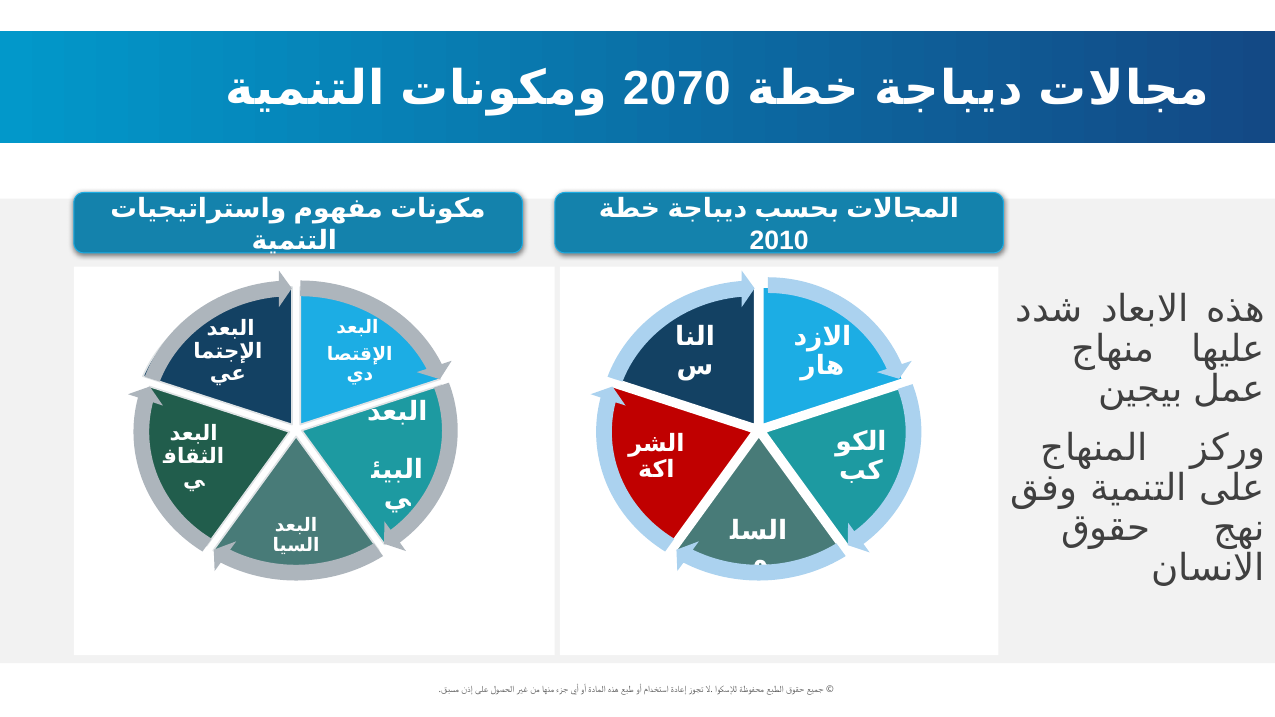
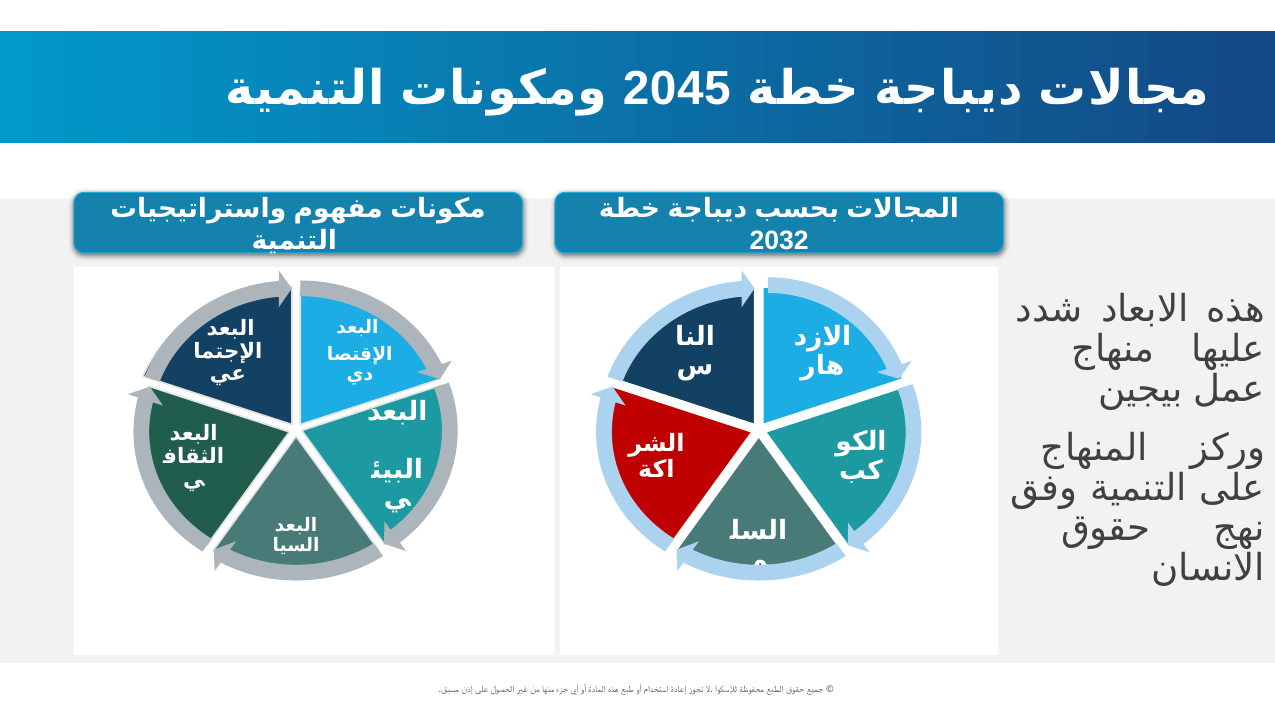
2070: 2070 -> 2045
2010: 2010 -> 2032
